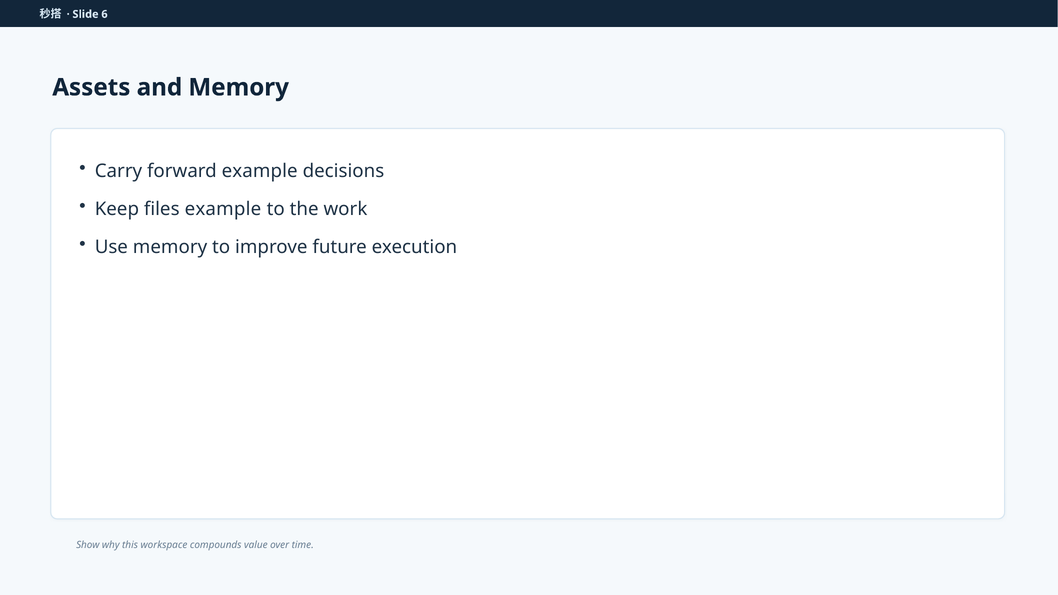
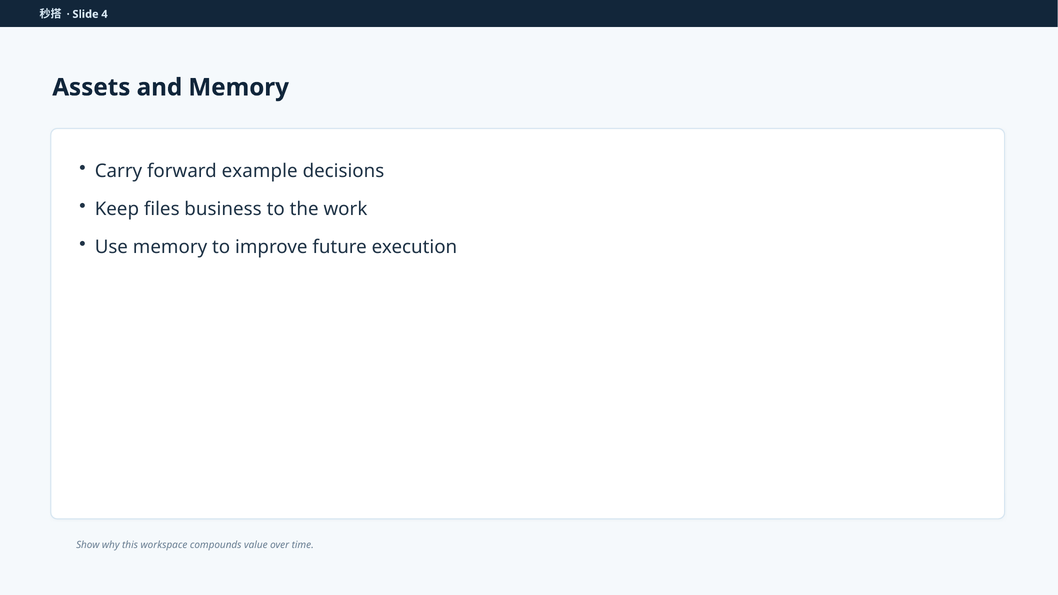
6: 6 -> 4
files example: example -> business
